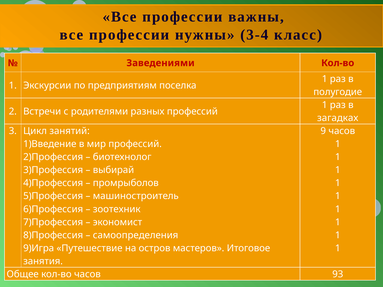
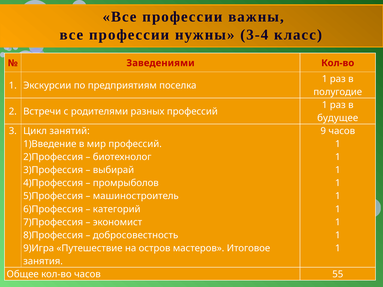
загадках: загадках -> будущее
зоотехник: зоотехник -> категорий
самоопределения: самоопределения -> добросовестность
93: 93 -> 55
